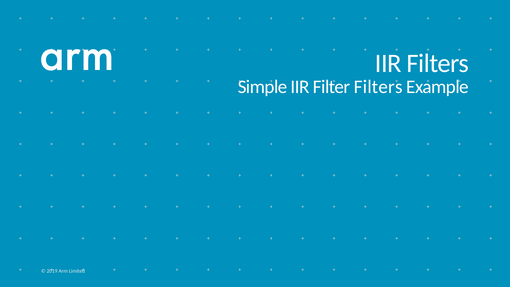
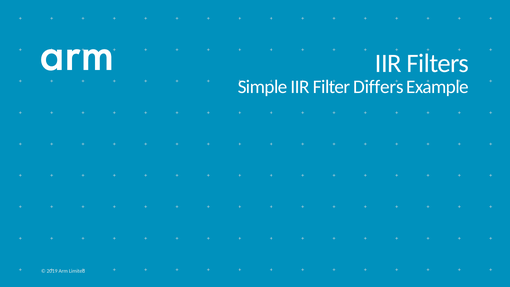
Filter Filters: Filters -> Differs
